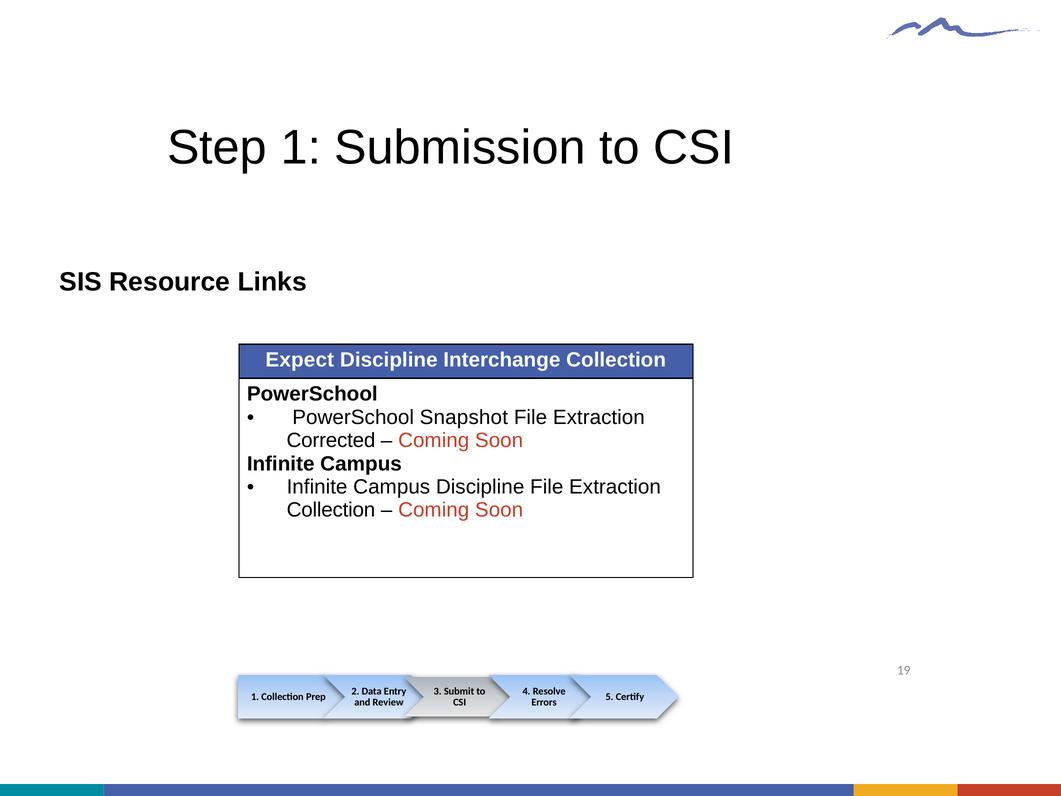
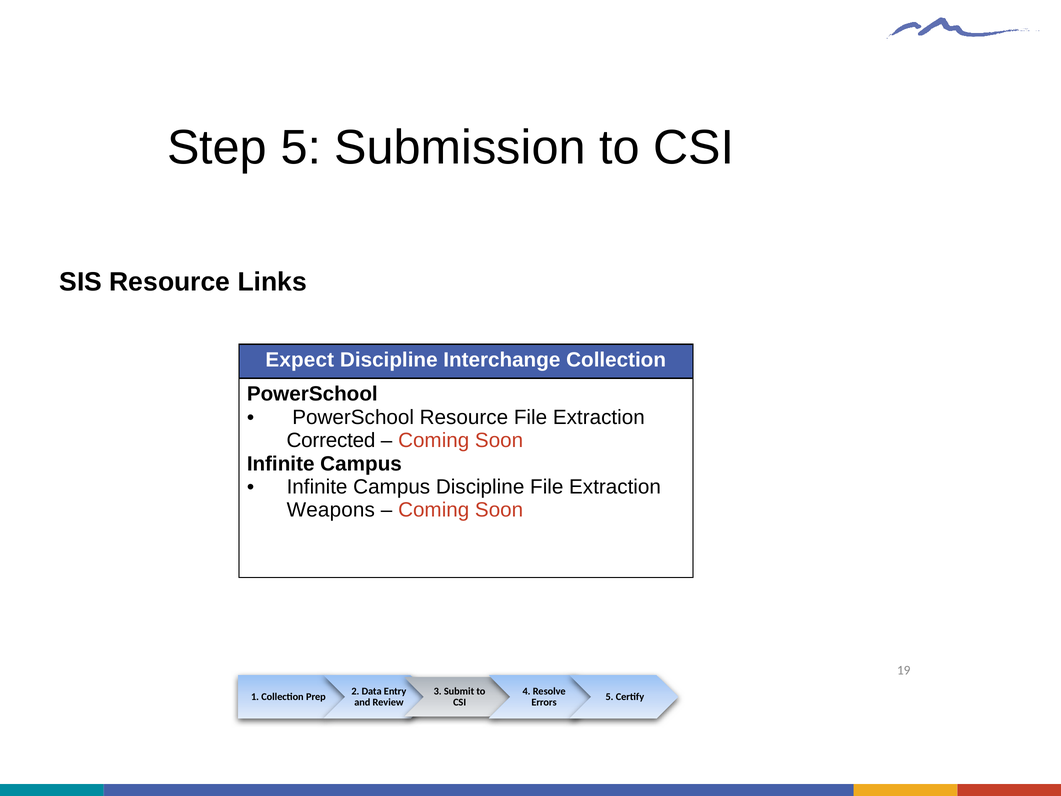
Step 1: 1 -> 5
PowerSchool Snapshot: Snapshot -> Resource
Collection at (331, 510): Collection -> Weapons
